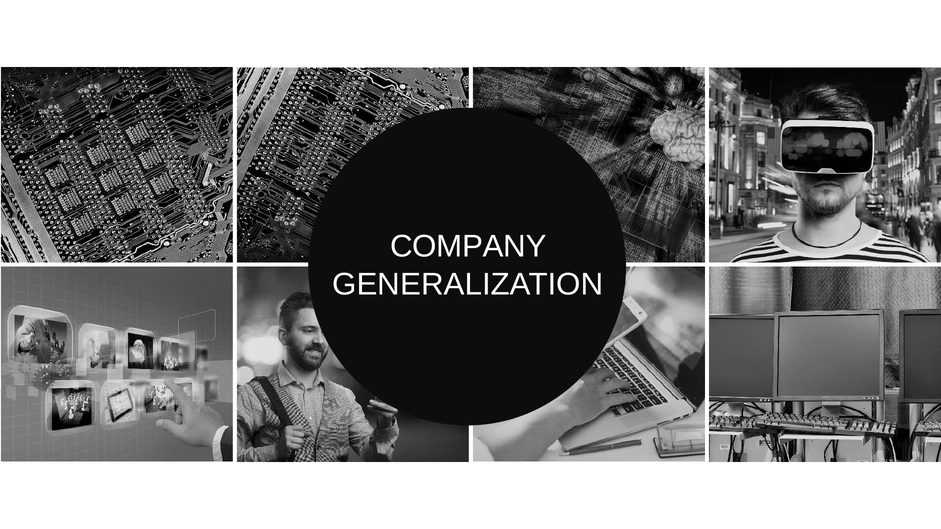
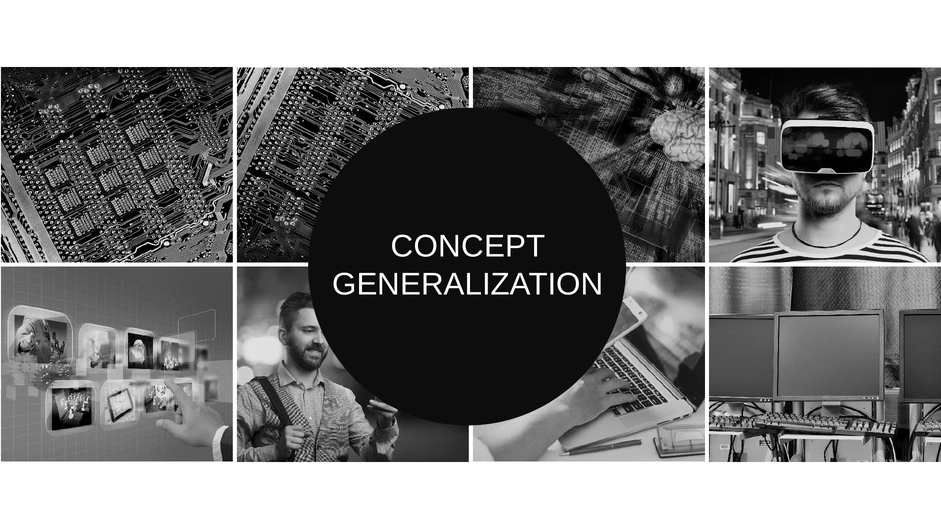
COMPANY: COMPANY -> CONCEPT
